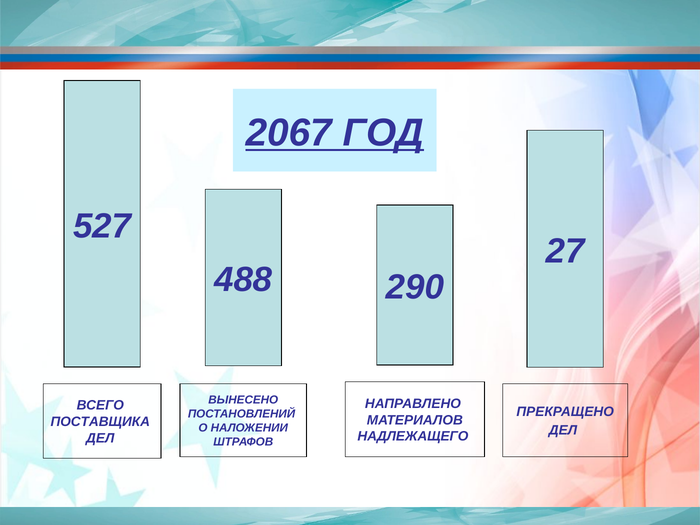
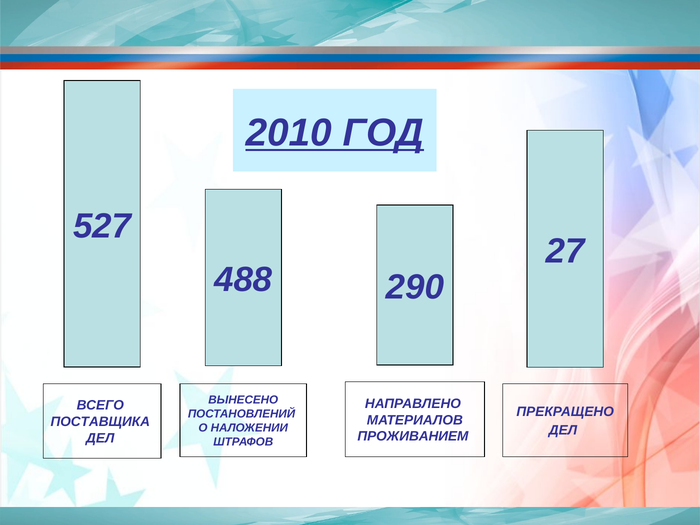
2067: 2067 -> 2010
НАДЛЕЖАЩЕГО: НАДЛЕЖАЩЕГО -> ПРОЖИВАНИЕМ
